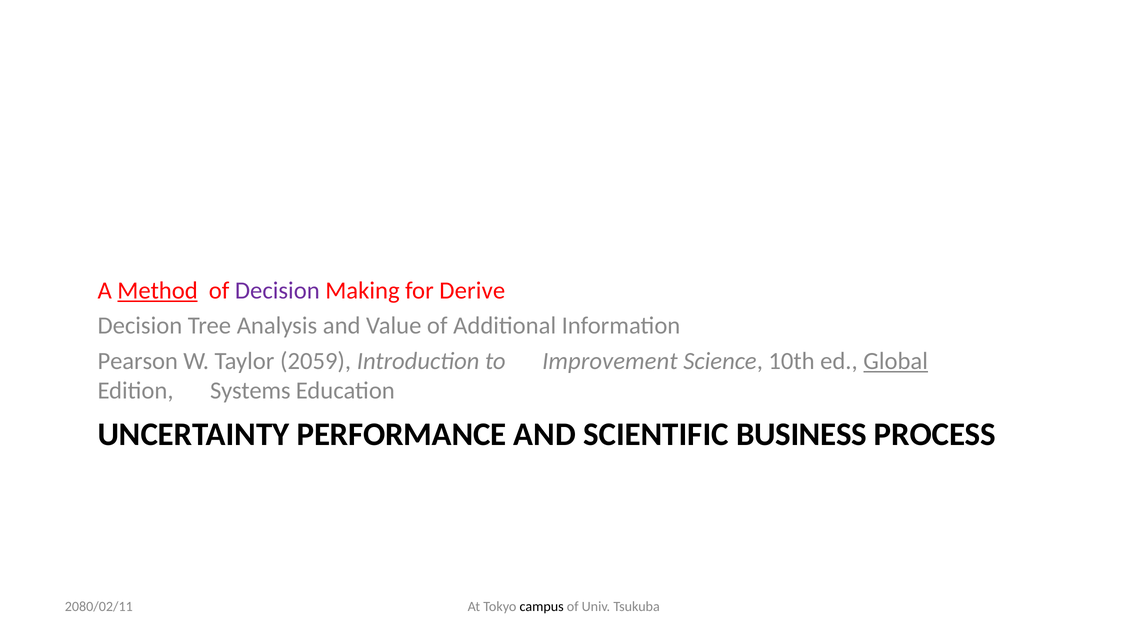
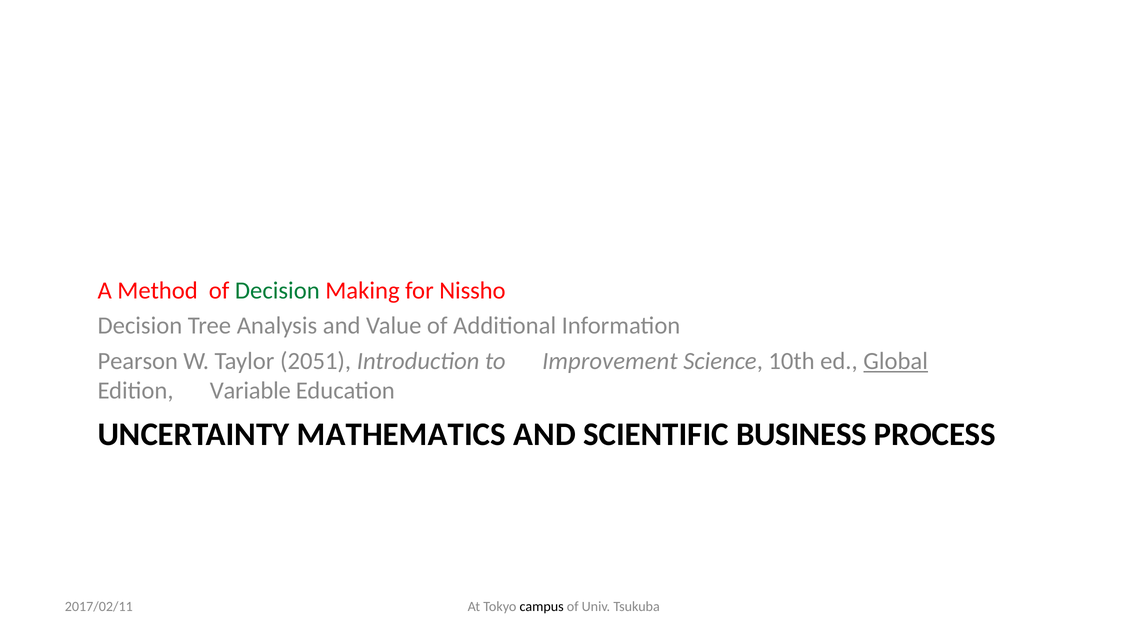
Method underline: present -> none
Decision at (277, 290) colour: purple -> green
Derive: Derive -> Nissho
2059: 2059 -> 2051
Systems: Systems -> Variable
PERFORMANCE: PERFORMANCE -> MATHEMATICS
2080/02/11: 2080/02/11 -> 2017/02/11
